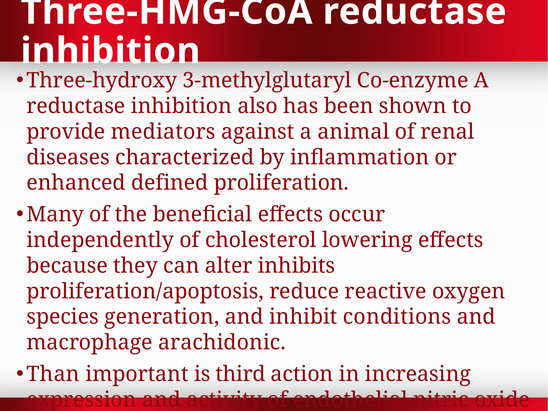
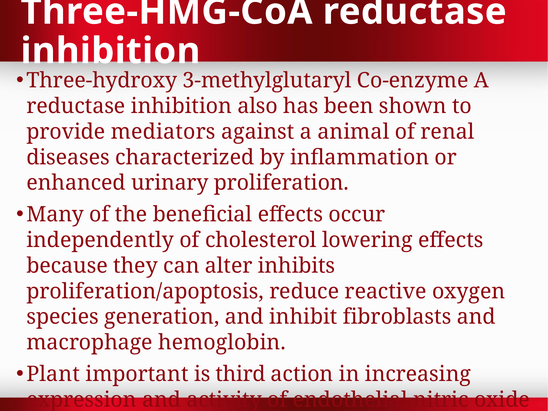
defined: defined -> urinary
inhibit conditions: conditions -> fibroblasts
arachidonic: arachidonic -> hemoglobin
Than: Than -> Plant
